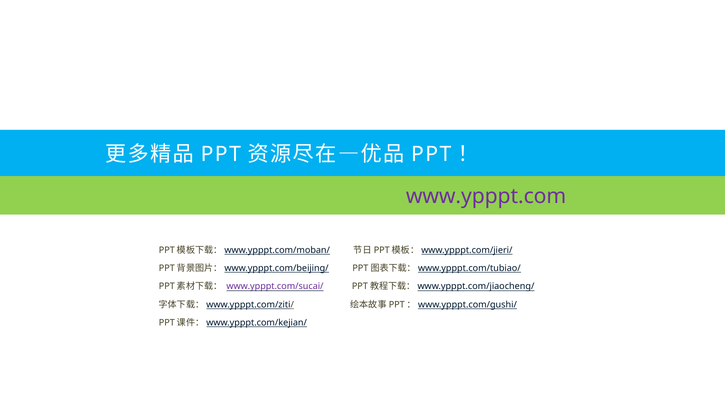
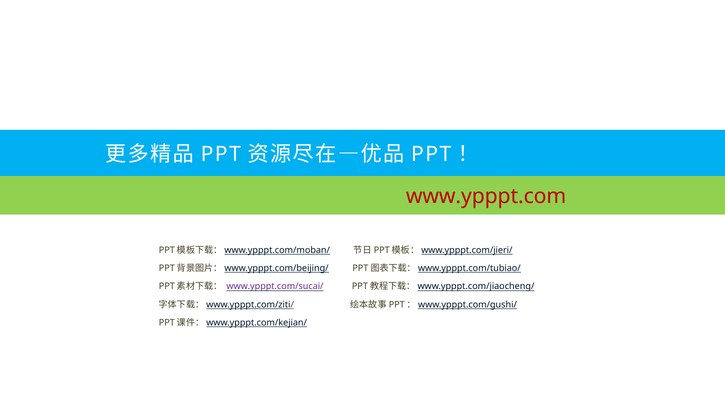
www.ypppt.com colour: purple -> red
